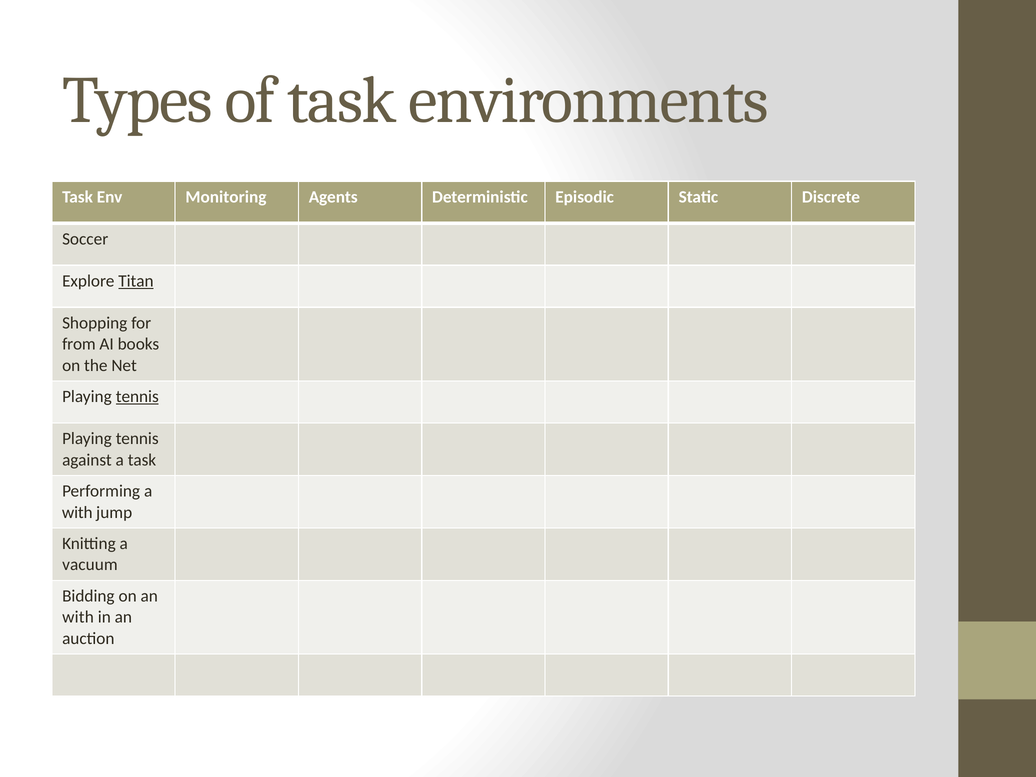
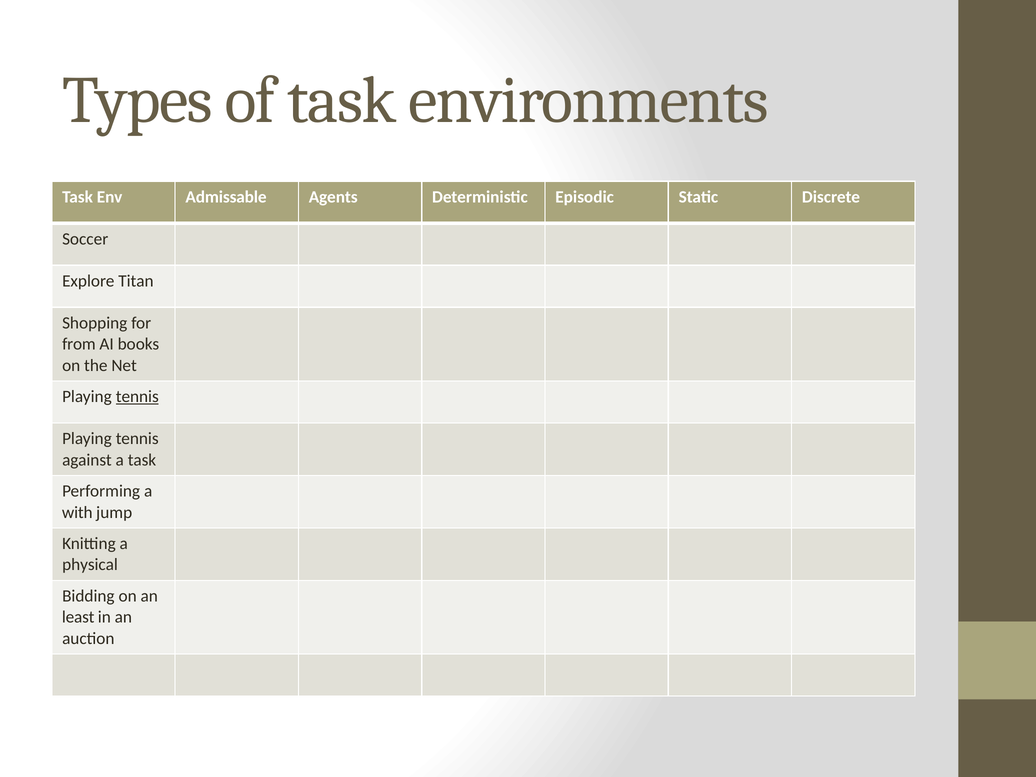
Monitoring: Monitoring -> Admissable
Titan underline: present -> none
vacuum: vacuum -> physical
with at (78, 617): with -> least
